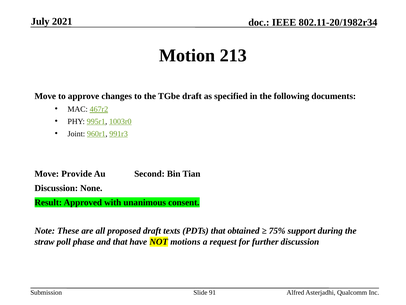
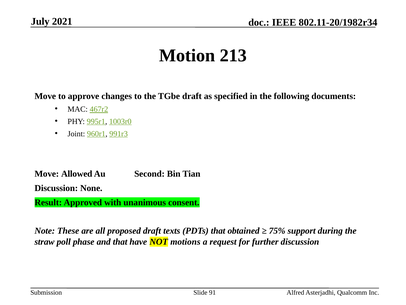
Provide: Provide -> Allowed
